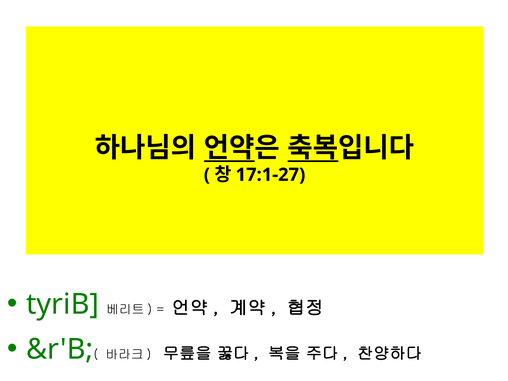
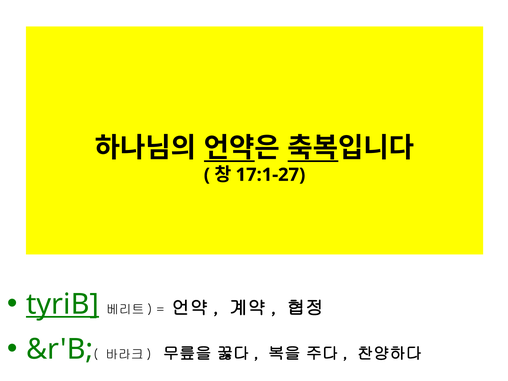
tyriB underline: none -> present
